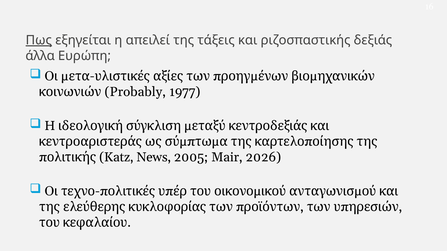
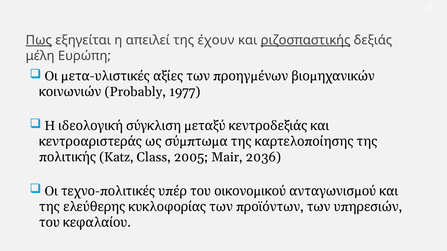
τάξεις: τάξεις -> έχουν
ριζοσπαστικής underline: none -> present
άλλα: άλλα -> μέλη
News: News -> Class
2026: 2026 -> 2036
